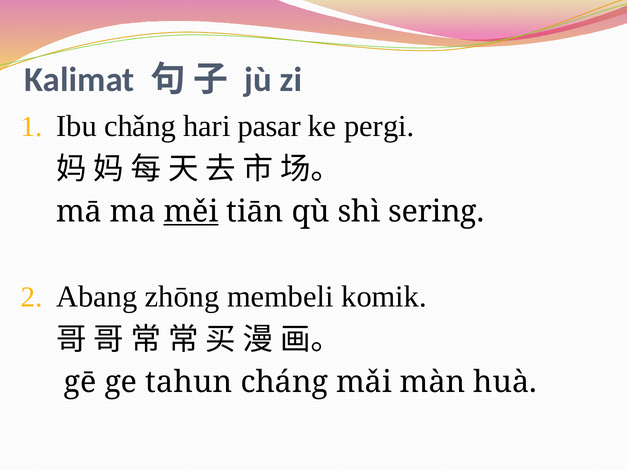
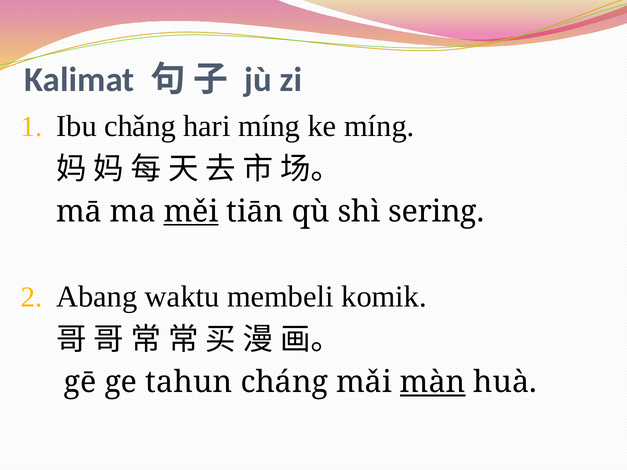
hari pasar: pasar -> míng
ke pergi: pergi -> míng
zhōng: zhōng -> waktu
màn underline: none -> present
